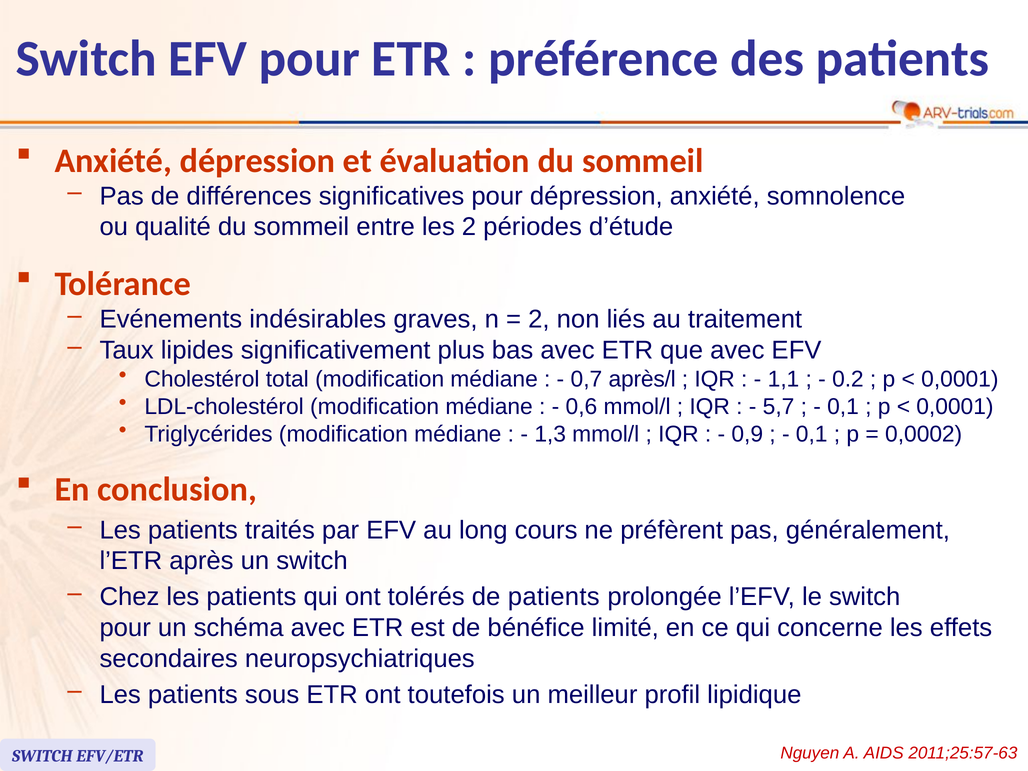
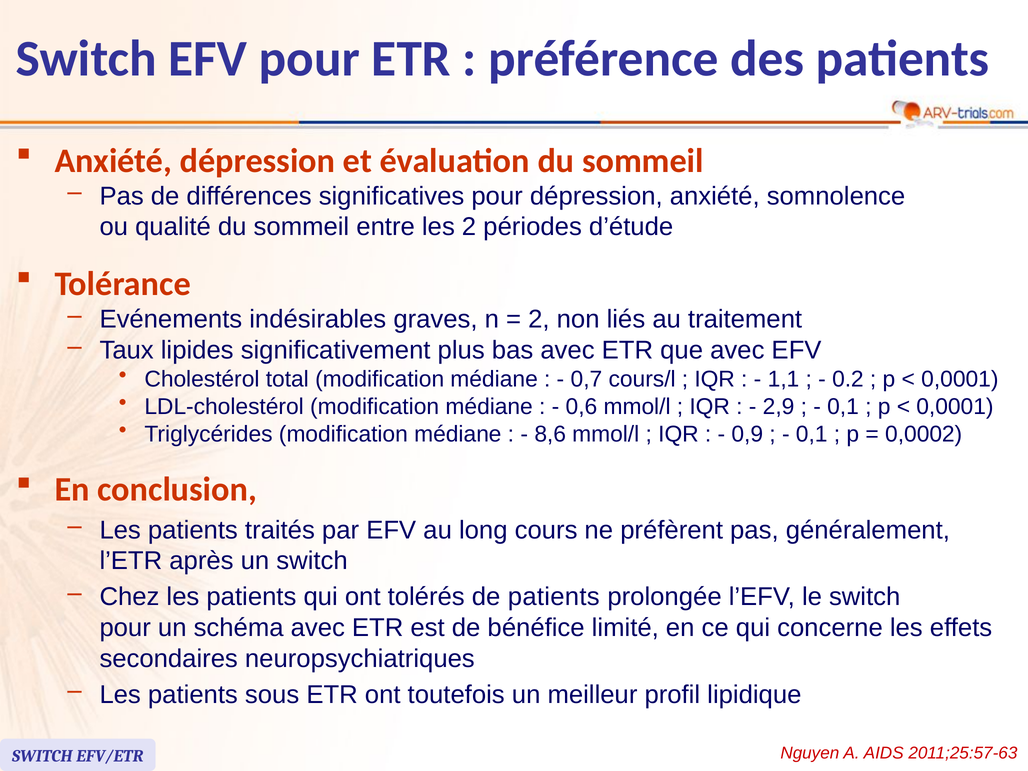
après/l: après/l -> cours/l
5,7: 5,7 -> 2,9
1,3: 1,3 -> 8,6
